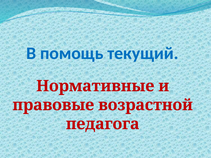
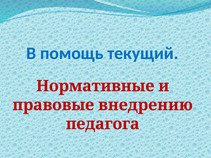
возрастной: возрастной -> внедрению
